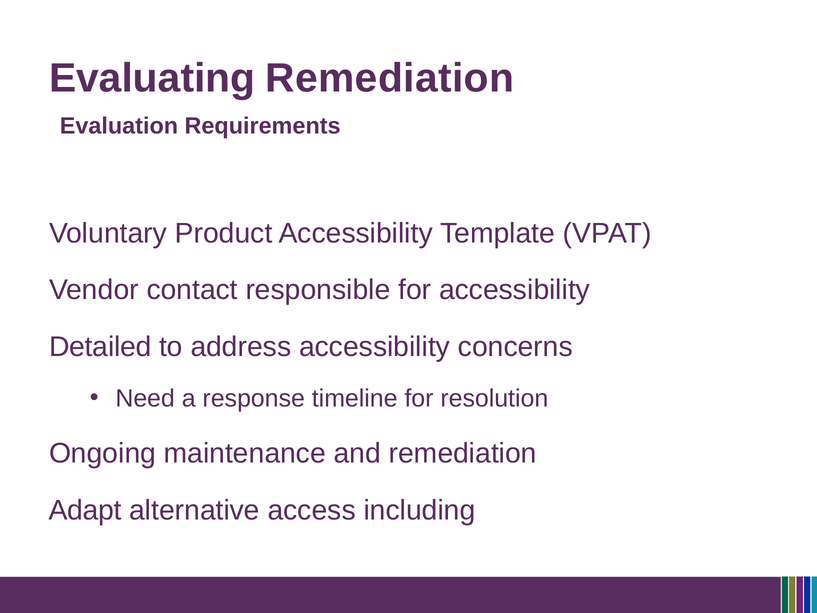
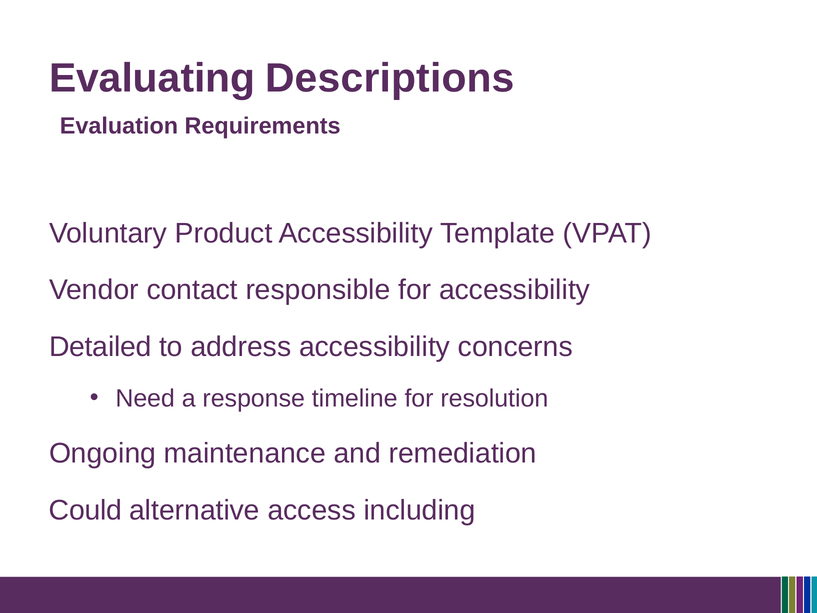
Evaluating Remediation: Remediation -> Descriptions
Adapt: Adapt -> Could
